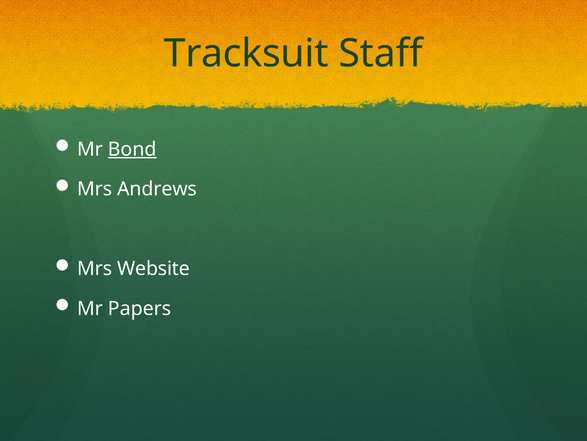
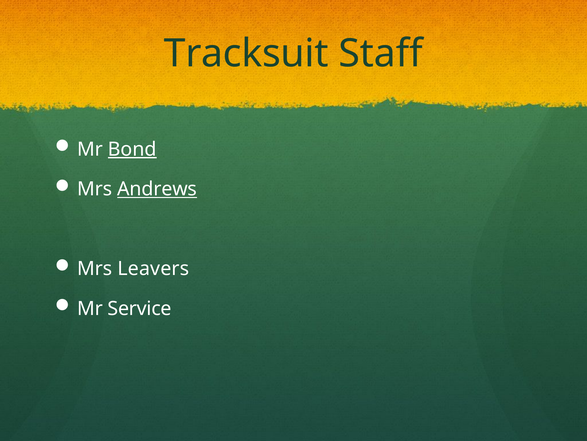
Andrews underline: none -> present
Website: Website -> Leavers
Papers: Papers -> Service
